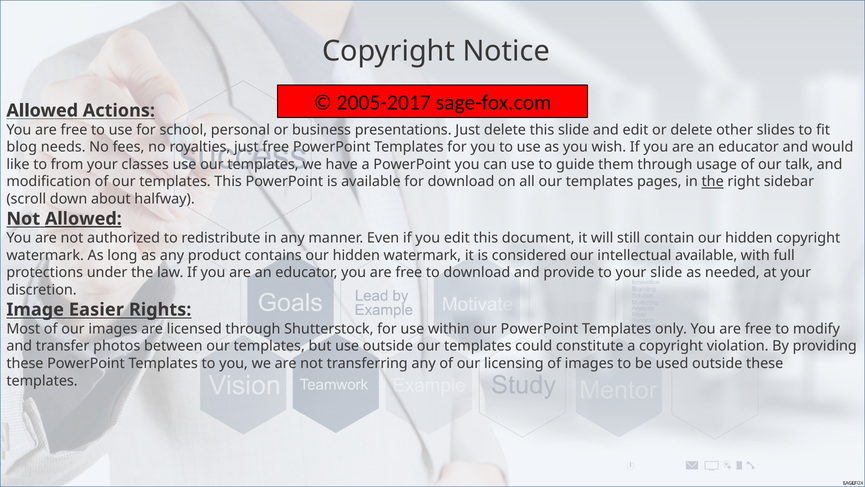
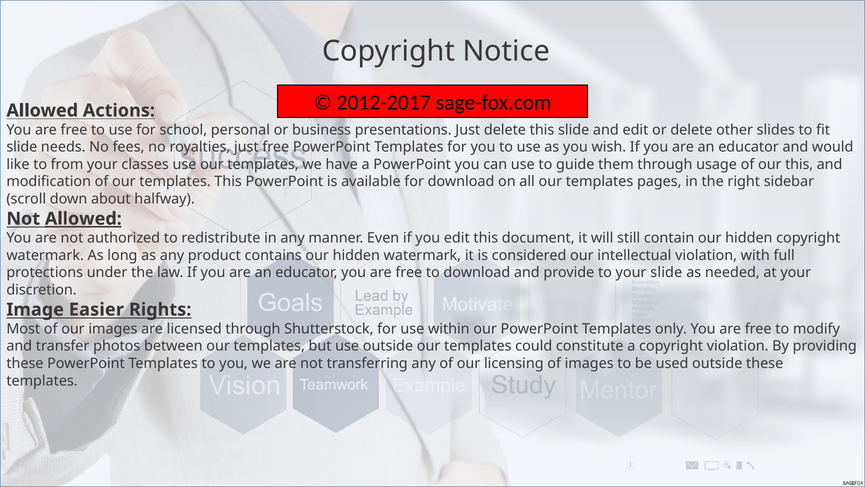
2005-2017: 2005-2017 -> 2012-2017
blog at (22, 147): blog -> slide
our talk: talk -> this
the at (713, 182) underline: present -> none
intellectual available: available -> violation
